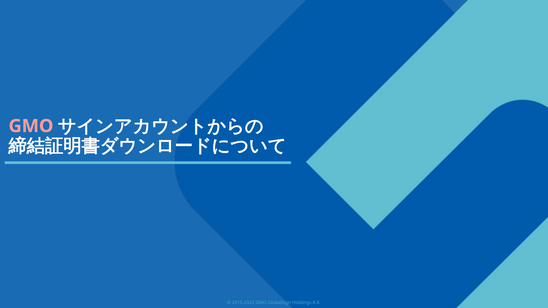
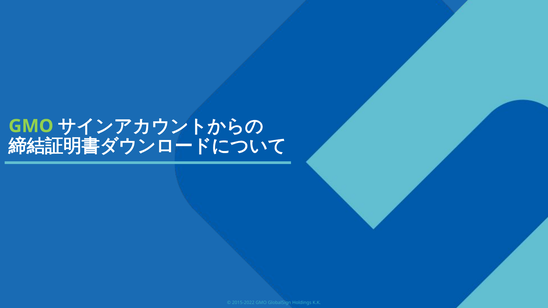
GMO at (31, 126) colour: pink -> light green
